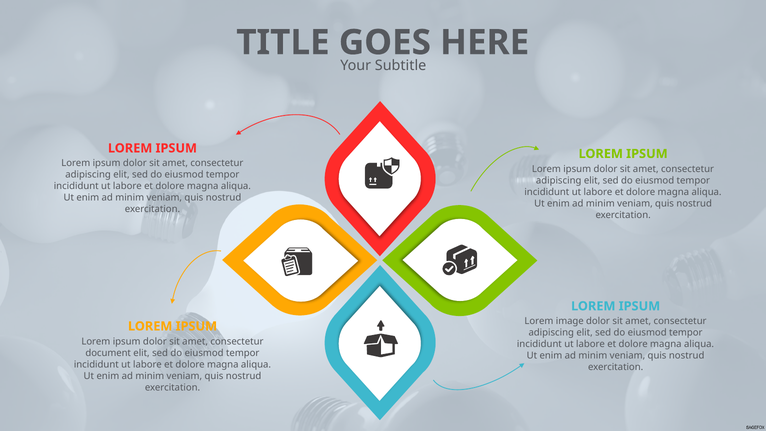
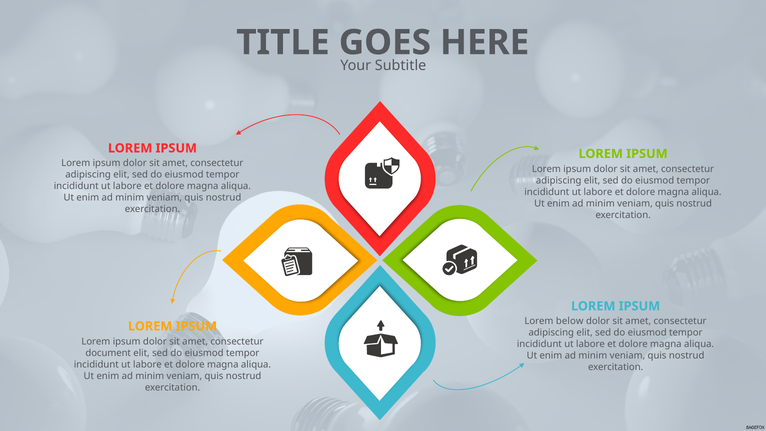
image: image -> below
